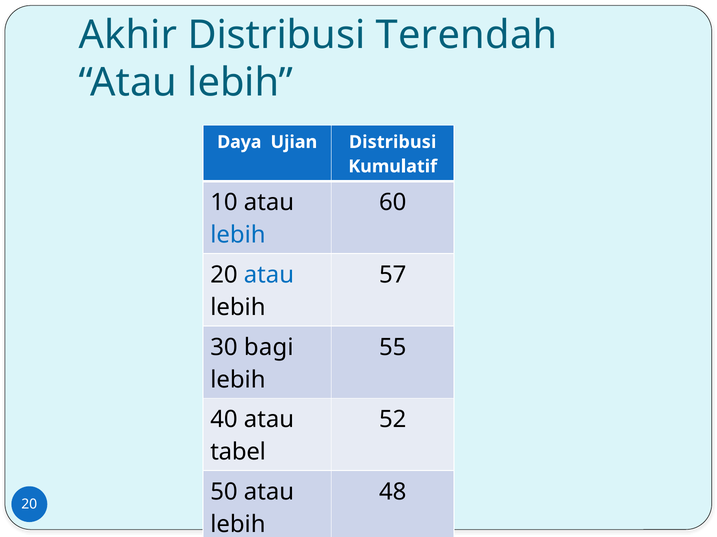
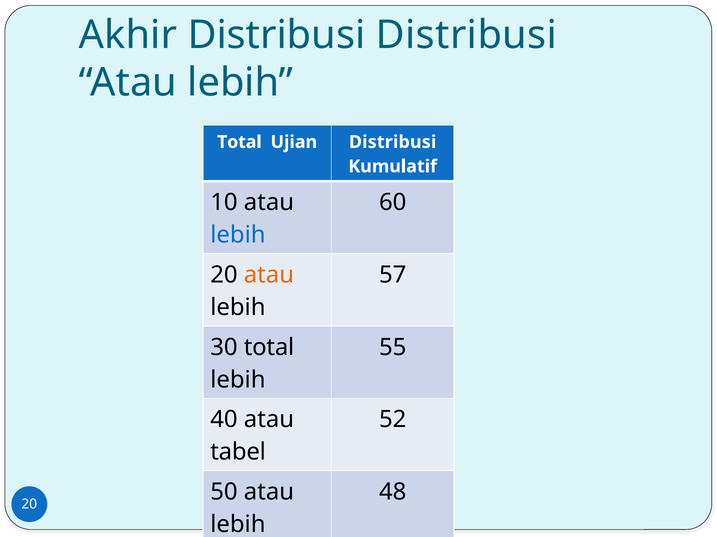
Distribusi Terendah: Terendah -> Distribusi
Daya at (239, 142): Daya -> Total
atau at (269, 275) colour: blue -> orange
30 bagi: bagi -> total
